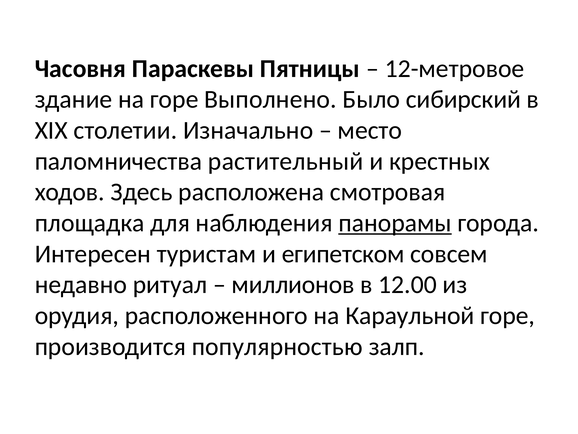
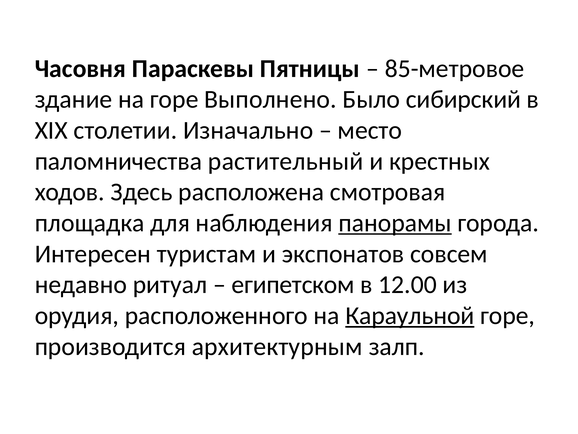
12-метровое: 12-метровое -> 85-метровое
египетском: египетском -> экспонатов
миллионов: миллионов -> египетском
Караульной underline: none -> present
популярностью: популярностью -> архитектурным
